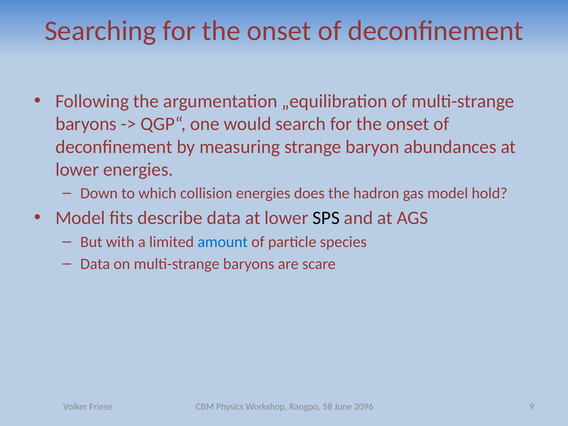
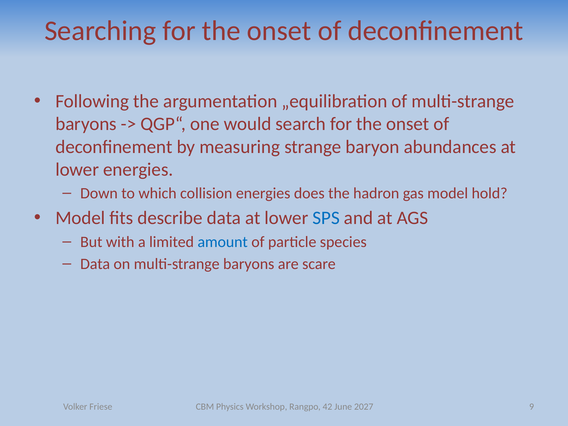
SPS colour: black -> blue
58: 58 -> 42
2096: 2096 -> 2027
